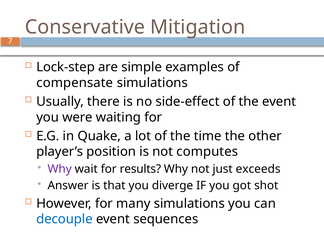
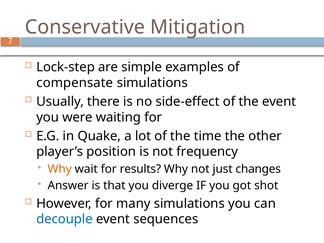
computes: computes -> frequency
Why at (60, 169) colour: purple -> orange
exceeds: exceeds -> changes
